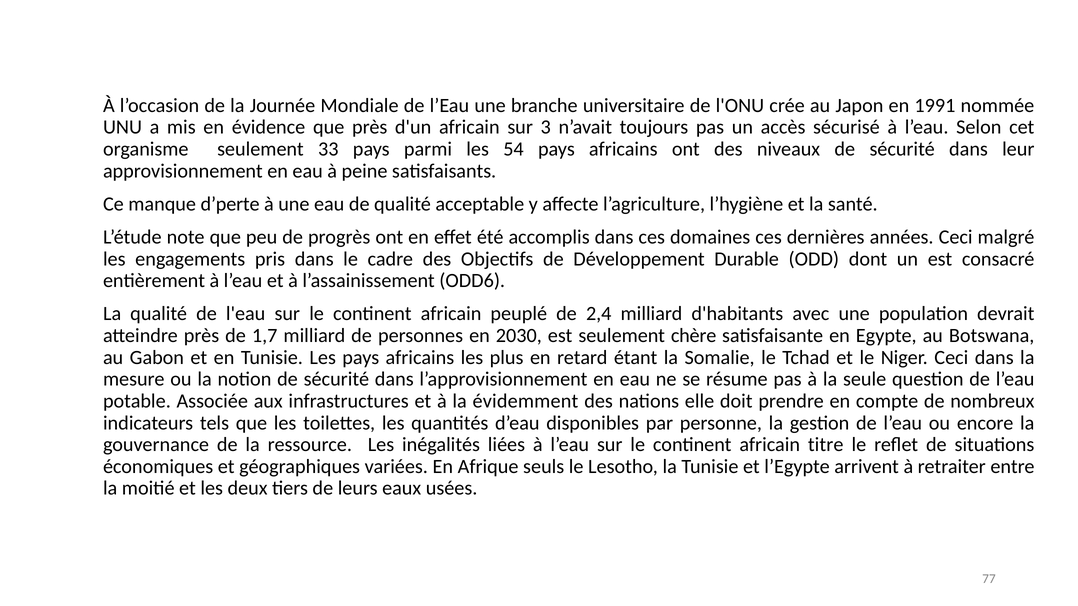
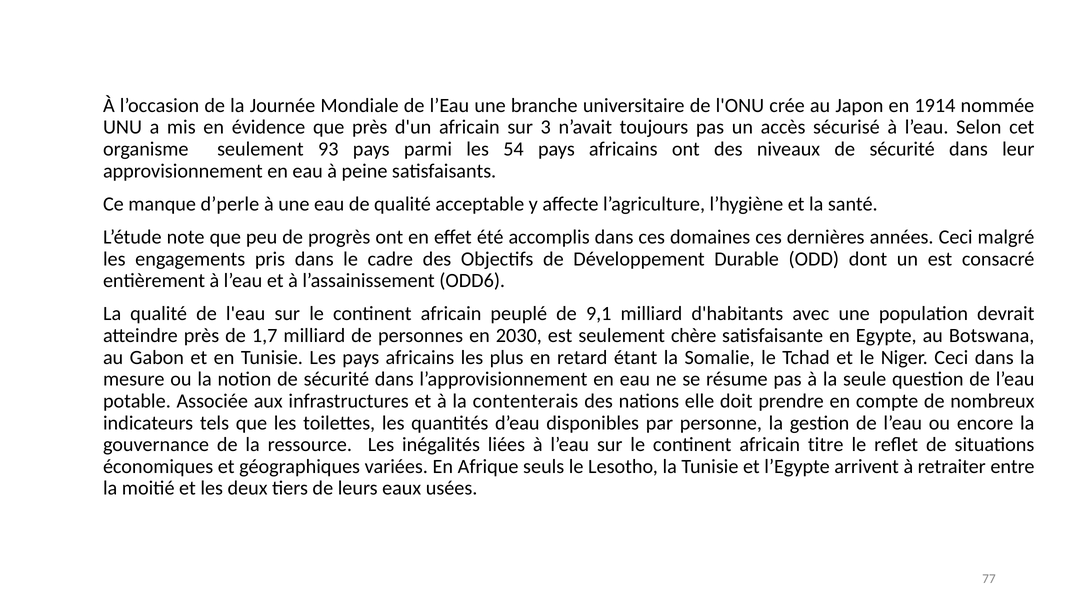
1991: 1991 -> 1914
33: 33 -> 93
d’perte: d’perte -> d’perle
2,4: 2,4 -> 9,1
évidemment: évidemment -> contenterais
